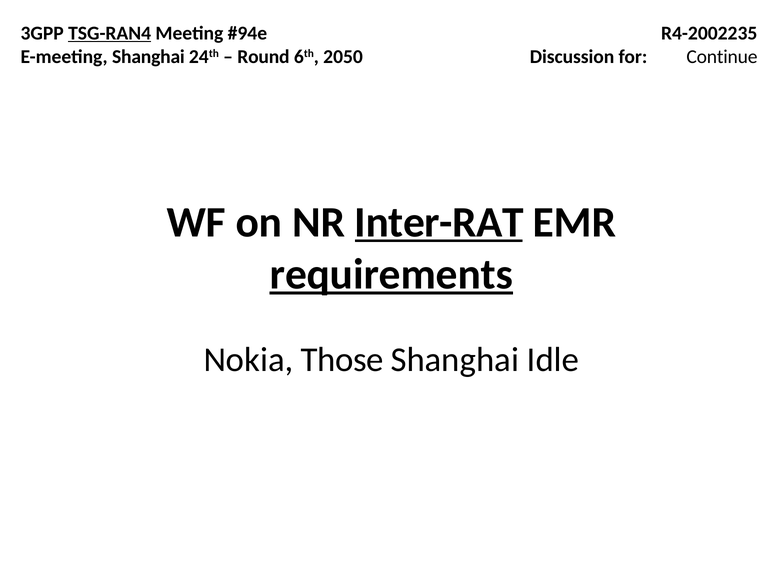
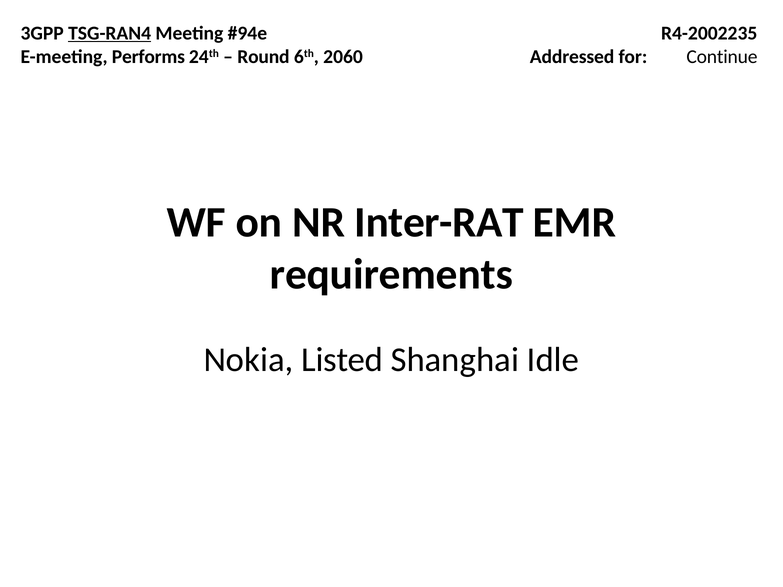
E-meeting Shanghai: Shanghai -> Performs
2050: 2050 -> 2060
Discussion: Discussion -> Addressed
Inter-RAT underline: present -> none
requirements underline: present -> none
Those: Those -> Listed
